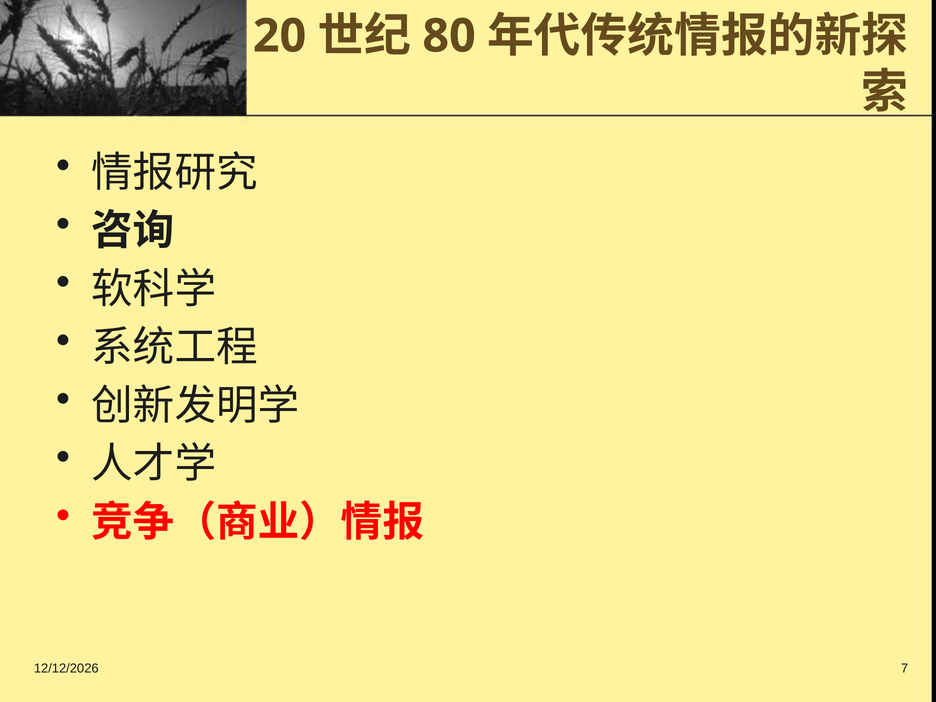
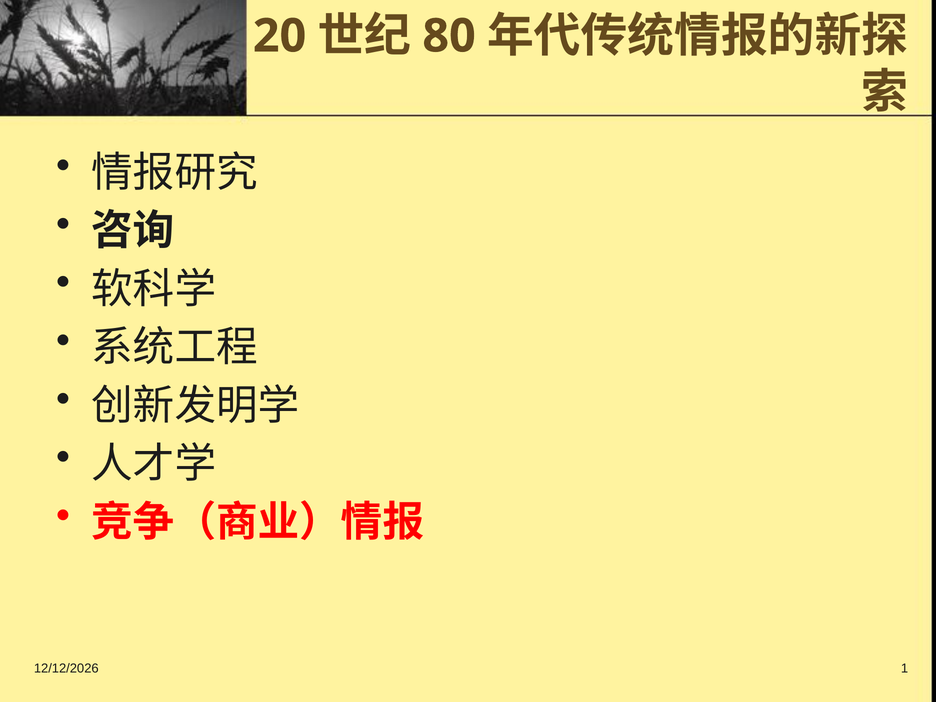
7: 7 -> 1
